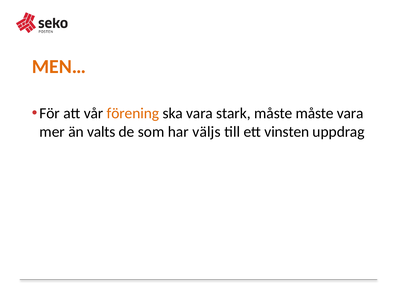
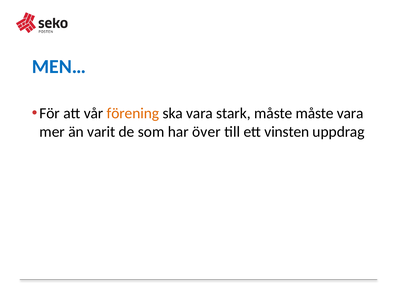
MEN… colour: orange -> blue
valts: valts -> varit
väljs: väljs -> över
